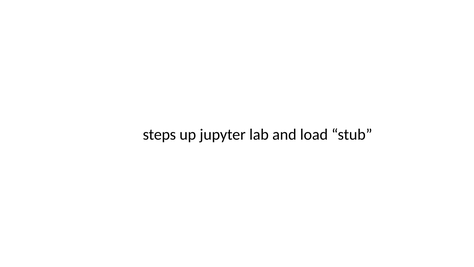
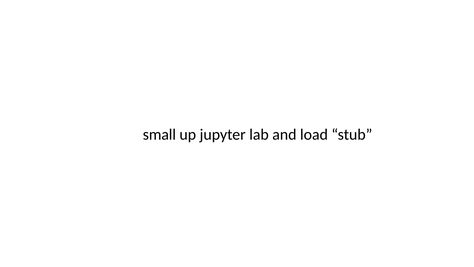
steps: steps -> small
